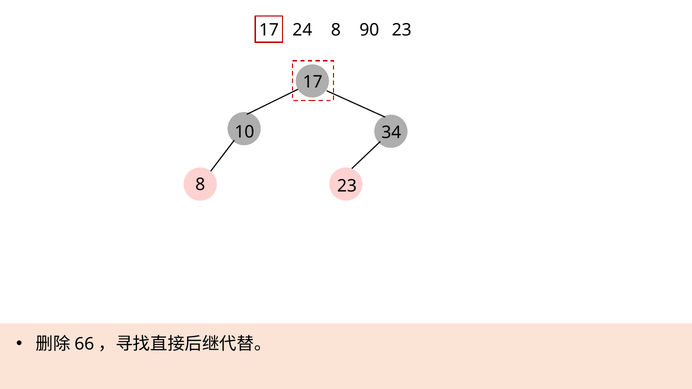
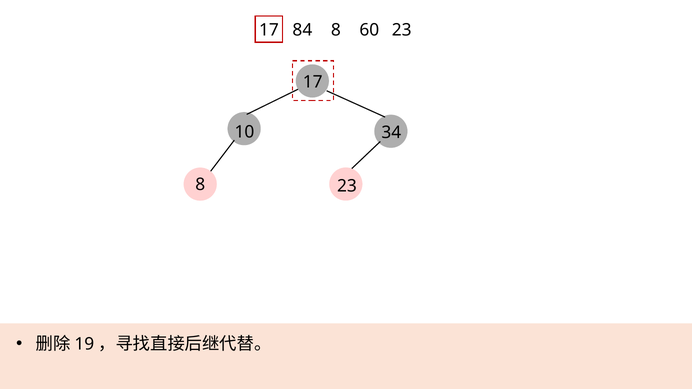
24: 24 -> 84
90: 90 -> 60
66: 66 -> 19
